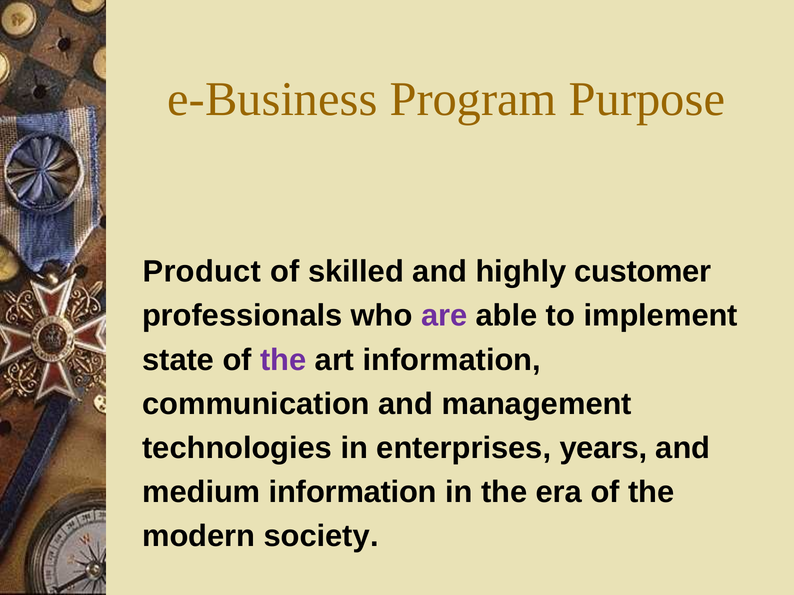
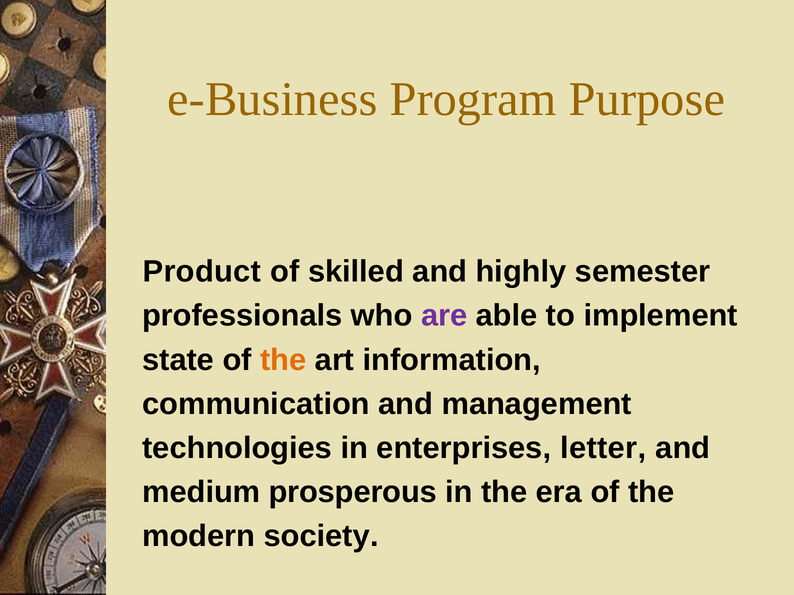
customer: customer -> semester
the at (283, 360) colour: purple -> orange
years: years -> letter
medium information: information -> prosperous
